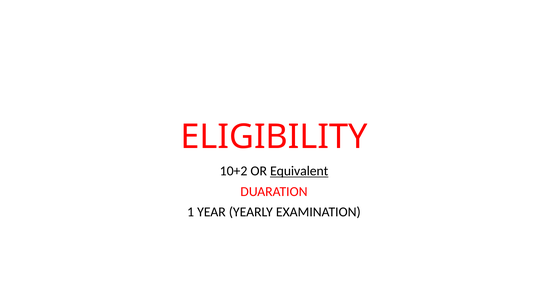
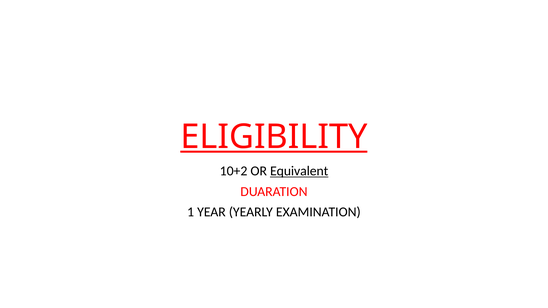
ELIGIBILITY underline: none -> present
